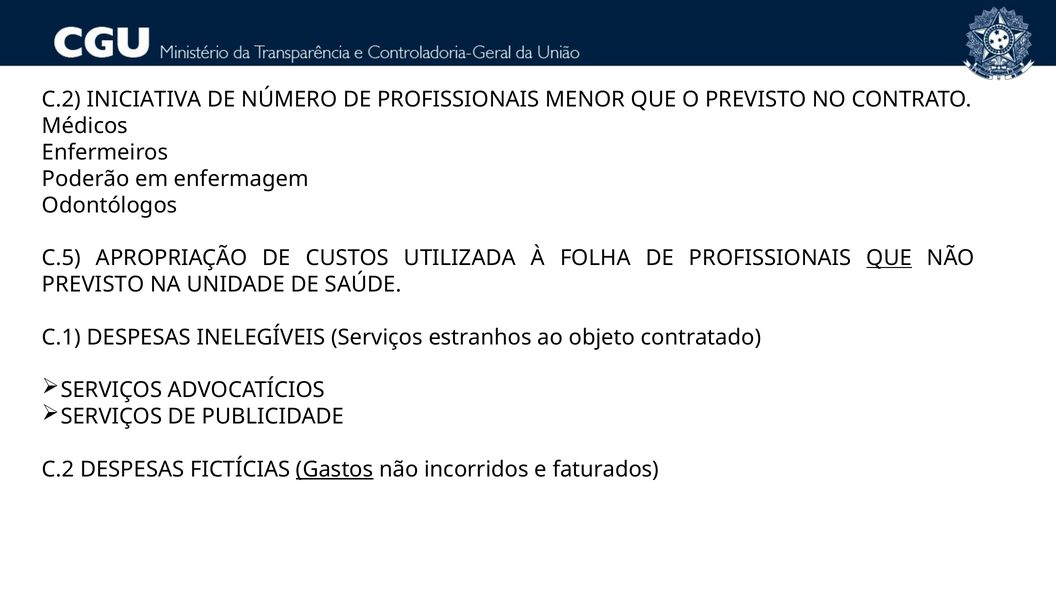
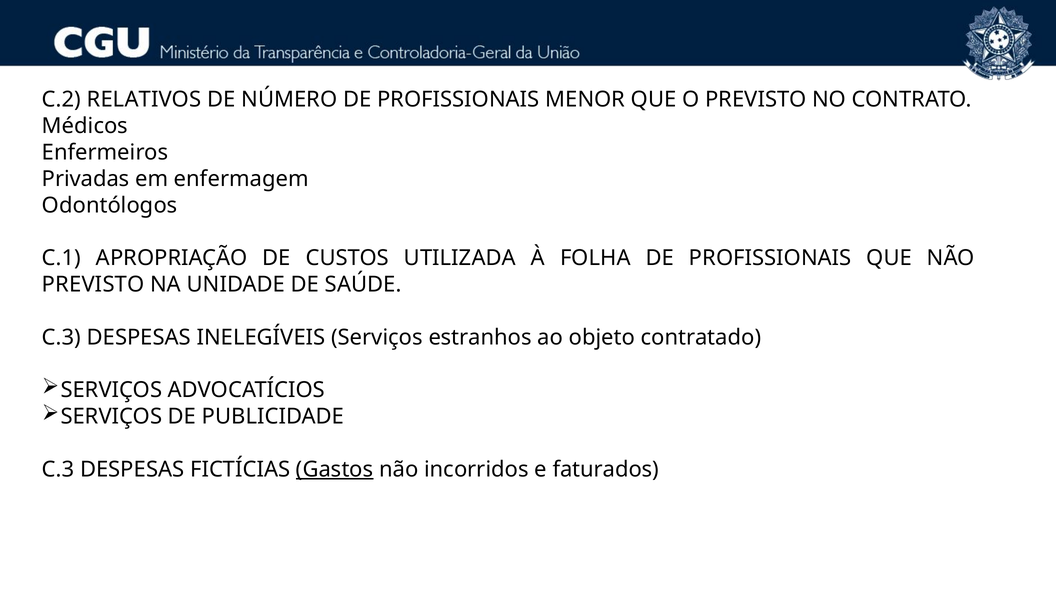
INICIATIVA: INICIATIVA -> RELATIVOS
Poderão: Poderão -> Privadas
C.5: C.5 -> C.1
QUE at (889, 258) underline: present -> none
C.1 at (61, 337): C.1 -> C.3
C.2 at (58, 469): C.2 -> C.3
